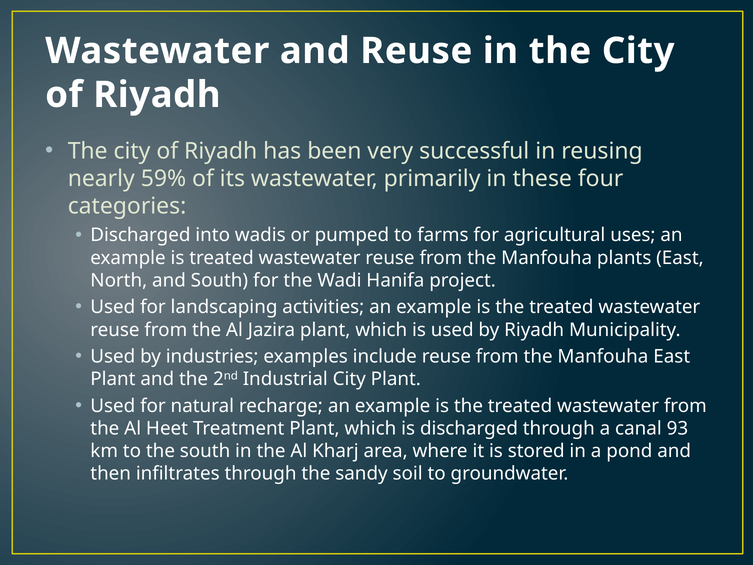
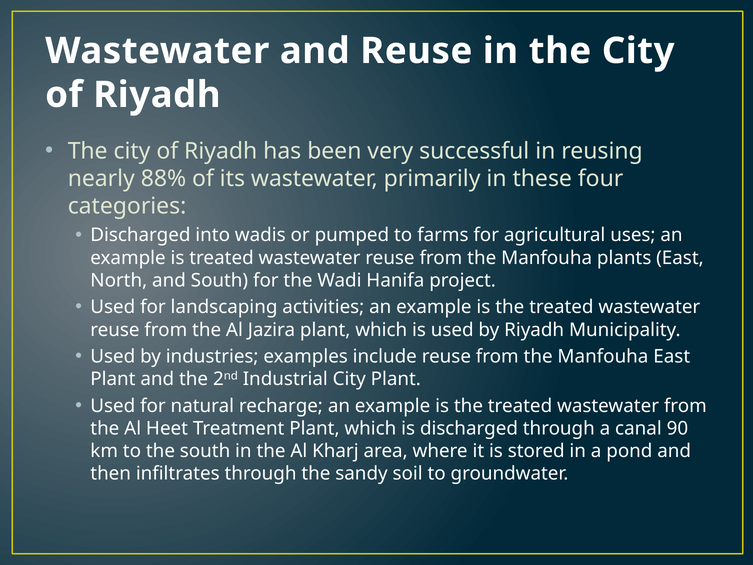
59%: 59% -> 88%
93: 93 -> 90
